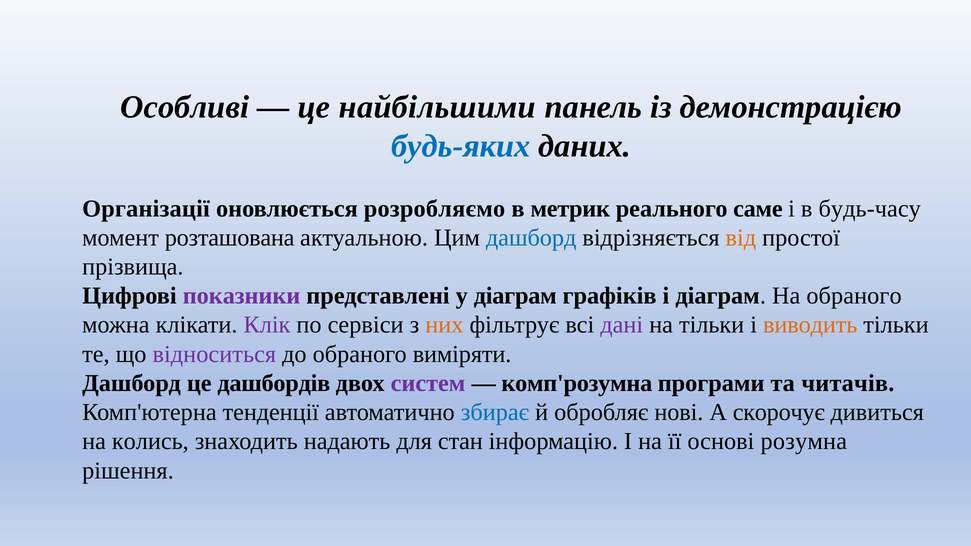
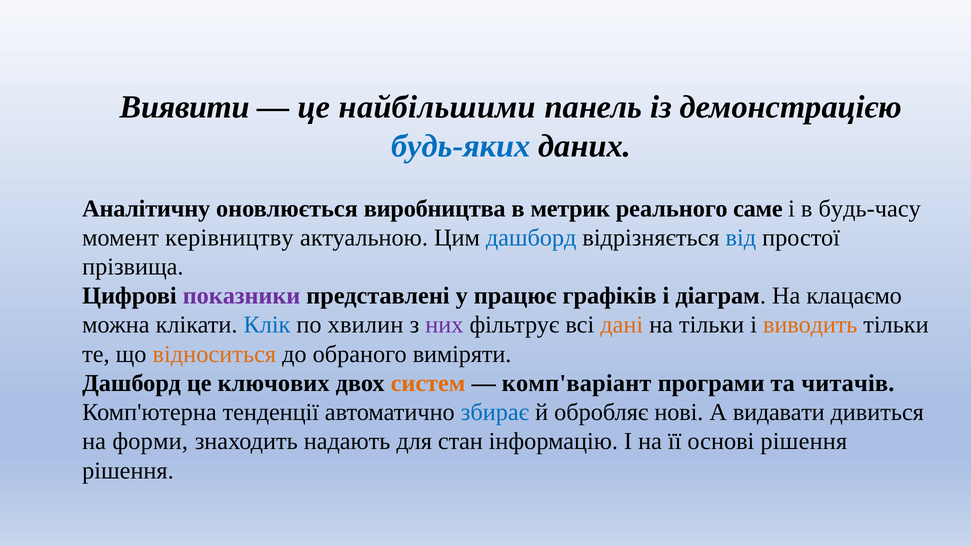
Особливі: Особливі -> Виявити
Організації: Організації -> Аналітичну
розробляємо: розробляємо -> виробництва
розташована: розташована -> керівництву
від colour: orange -> blue
у діаграм: діаграм -> працює
На обраного: обраного -> клацаємо
Клік colour: purple -> blue
сервіси: сервіси -> хвилин
них colour: orange -> purple
дані colour: purple -> orange
відноситься colour: purple -> orange
дашбордів: дашбордів -> ключових
систем colour: purple -> orange
комп'розумна: комп'розумна -> комп'варіант
скорочує: скорочує -> видавати
колись: колись -> форми
основі розумна: розумна -> рішення
